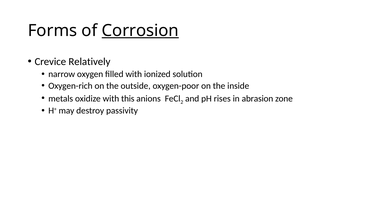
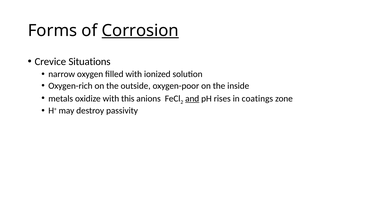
Relatively: Relatively -> Situations
and underline: none -> present
abrasion: abrasion -> coatings
